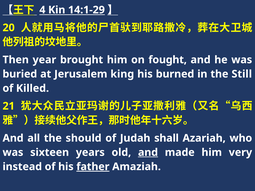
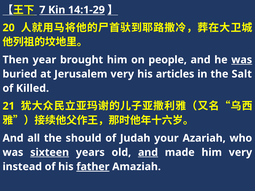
4: 4 -> 7
fought: fought -> people
was at (242, 60) underline: none -> present
Jerusalem king: king -> very
burned: burned -> articles
Still: Still -> Salt
shall: shall -> your
sixteen underline: none -> present
